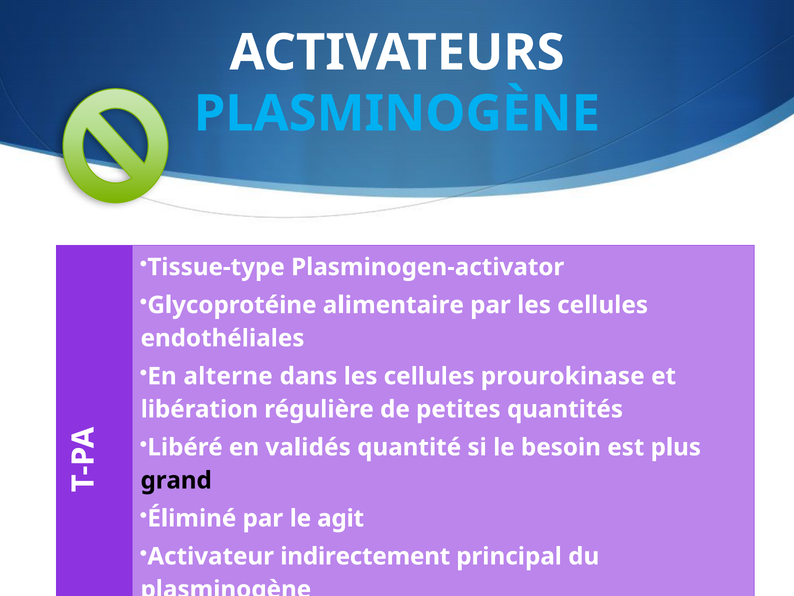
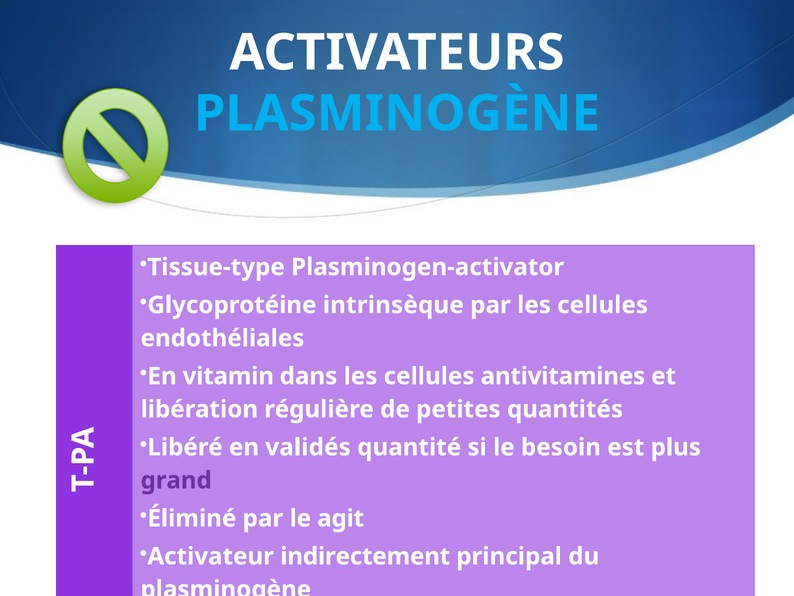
alimentaire: alimentaire -> intrinsèque
alterne: alterne -> vitamin
prourokinase: prourokinase -> antivitamines
grand colour: black -> purple
